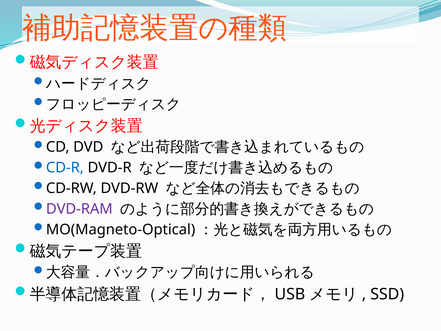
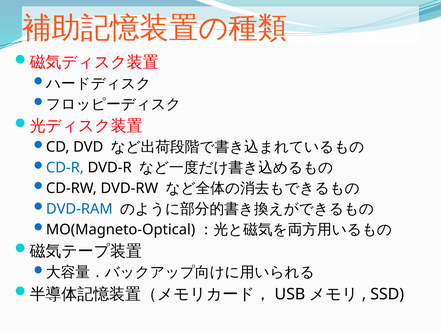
DVD-RAM colour: purple -> blue
